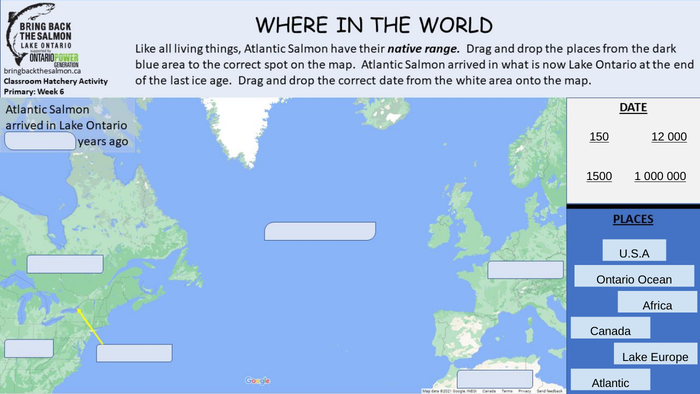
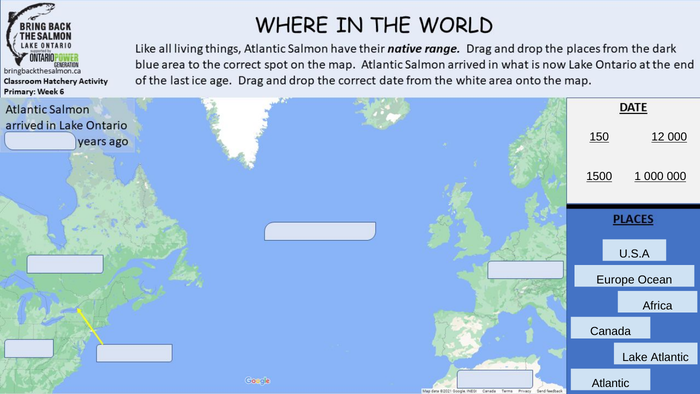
Ontario: Ontario -> Europe
Lake Europe: Europe -> Atlantic
